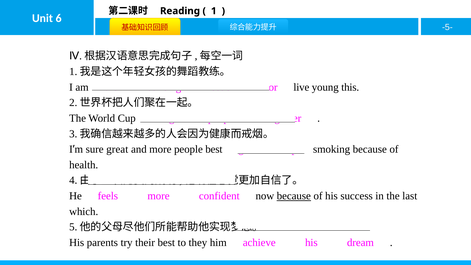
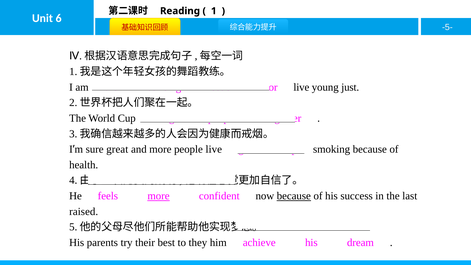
this: this -> just
people best: best -> live
more at (158, 196) underline: none -> present
which: which -> raised
